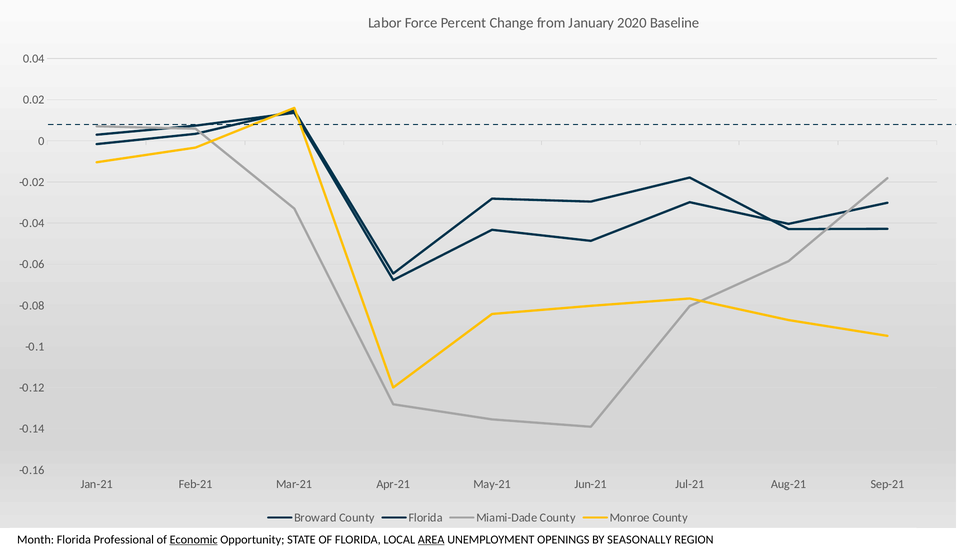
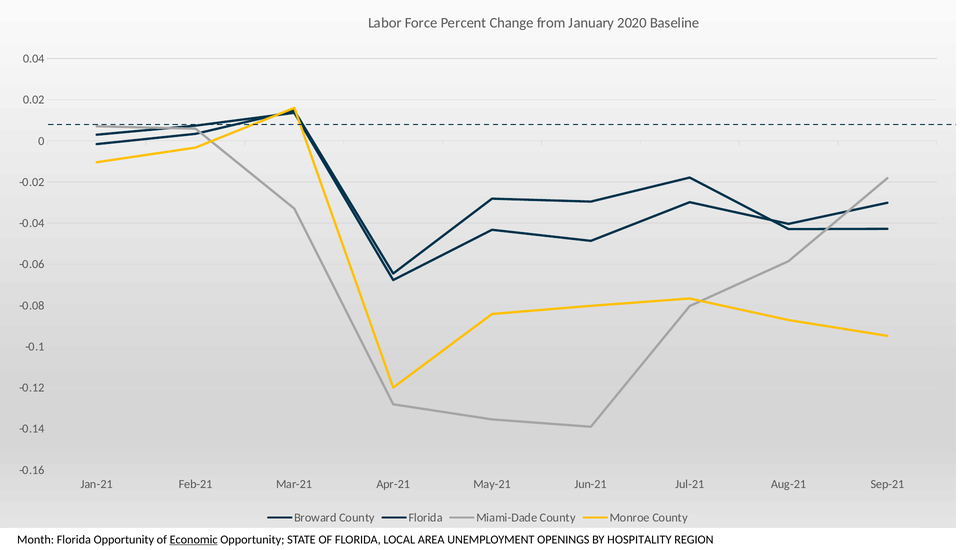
Florida Professional: Professional -> Opportunity
AREA underline: present -> none
SEASONALLY: SEASONALLY -> HOSPITALITY
